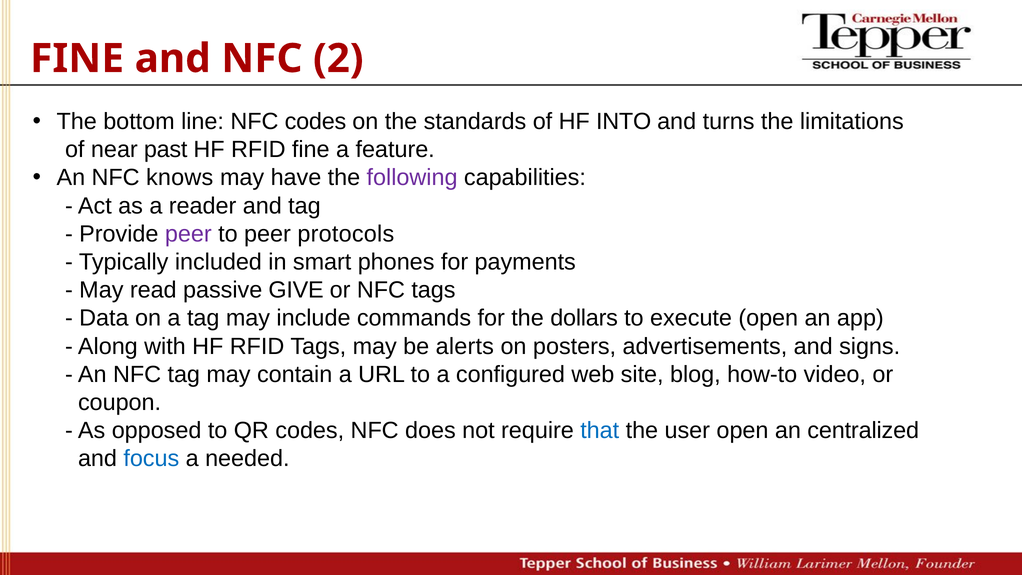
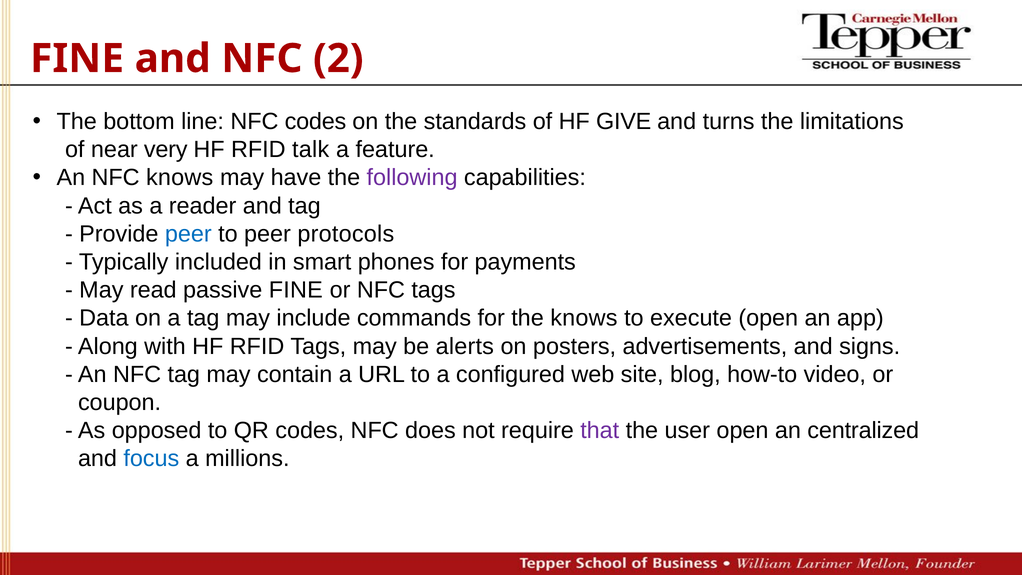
INTO: INTO -> GIVE
past: past -> very
RFID fine: fine -> talk
peer at (188, 234) colour: purple -> blue
passive GIVE: GIVE -> FINE
the dollars: dollars -> knows
that colour: blue -> purple
needed: needed -> millions
